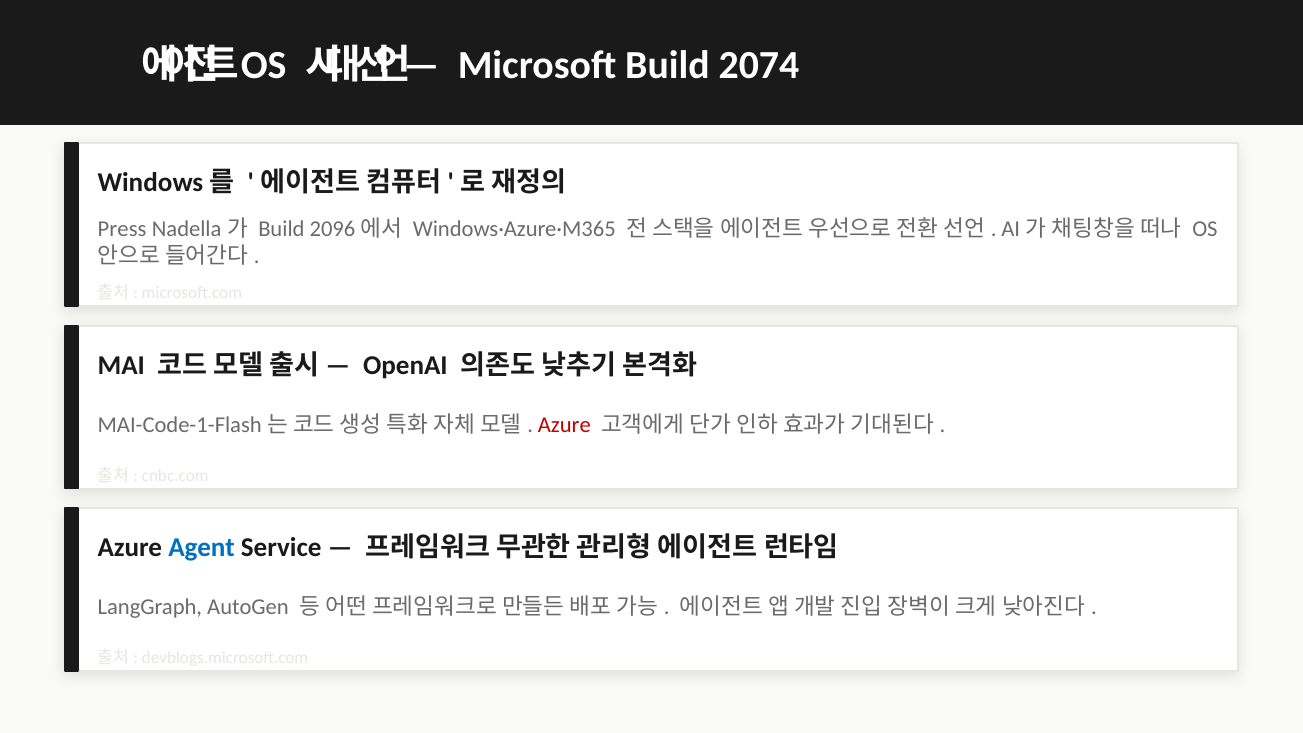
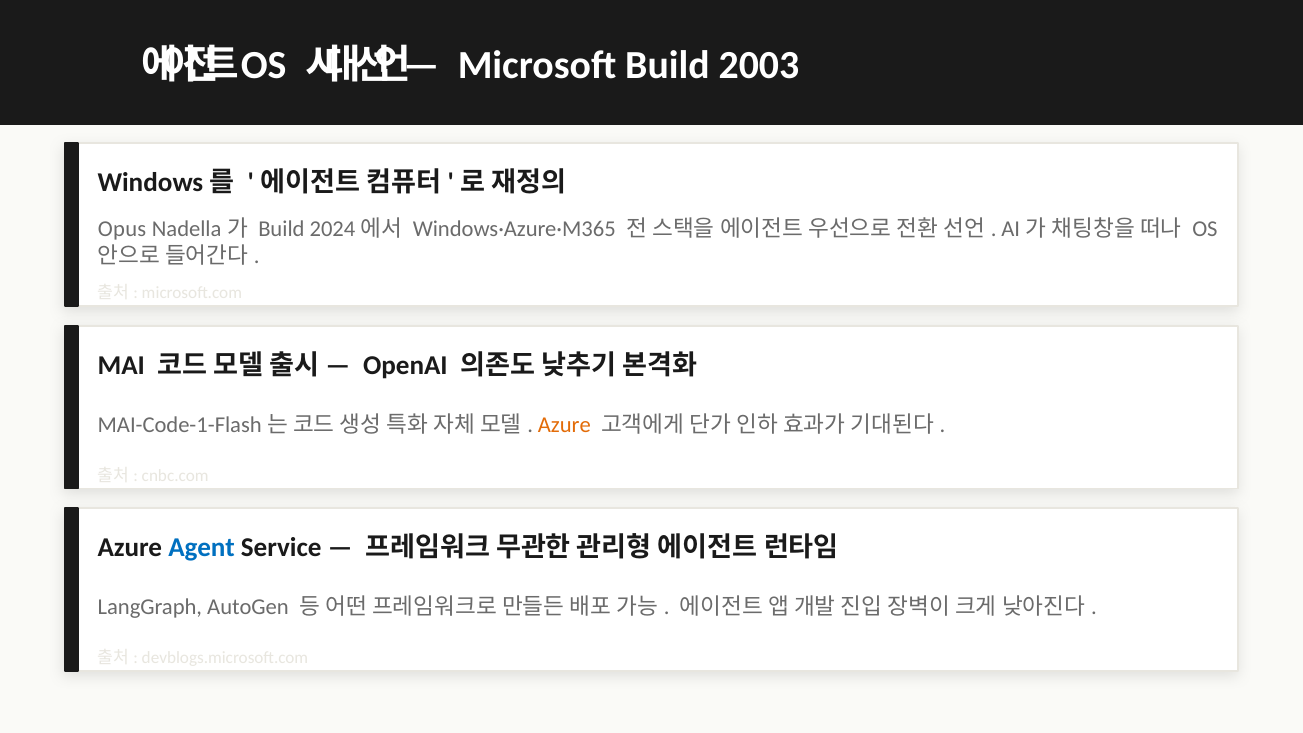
2074: 2074 -> 2003
Press: Press -> Opus
2096: 2096 -> 2024
Azure at (564, 425) colour: red -> orange
